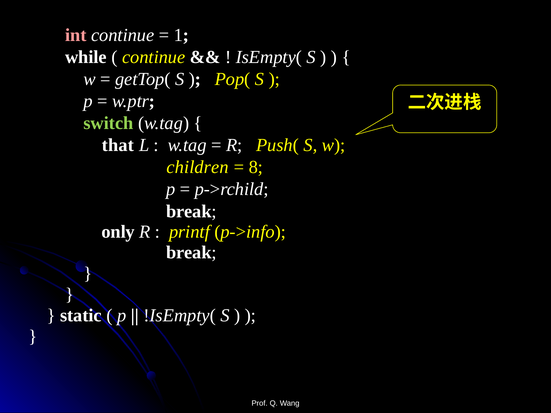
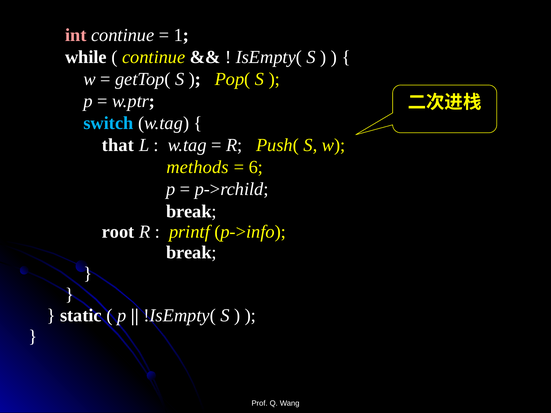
switch colour: light green -> light blue
children: children -> methods
8: 8 -> 6
only: only -> root
